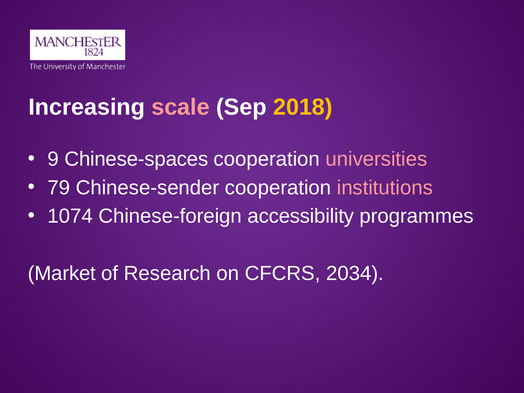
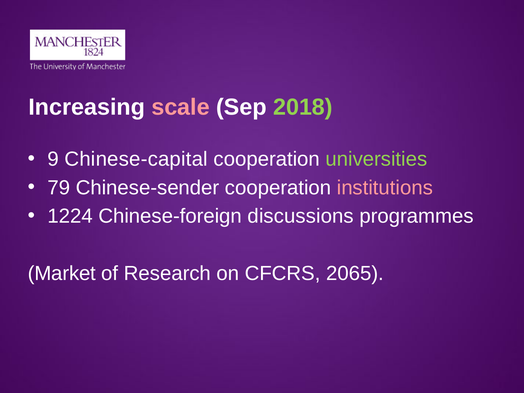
2018 colour: yellow -> light green
Chinese-spaces: Chinese-spaces -> Chinese-capital
universities colour: pink -> light green
1074: 1074 -> 1224
accessibility: accessibility -> discussions
2034: 2034 -> 2065
